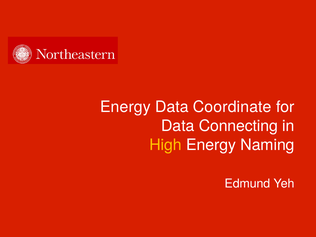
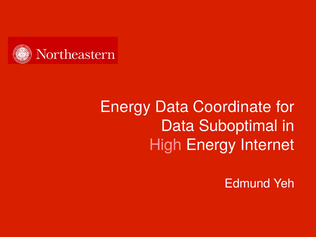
Connecting: Connecting -> Suboptimal
High colour: yellow -> pink
Naming: Naming -> Internet
